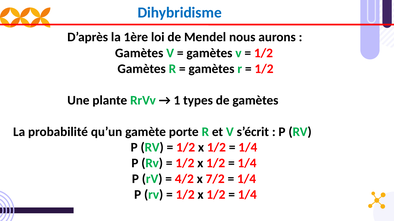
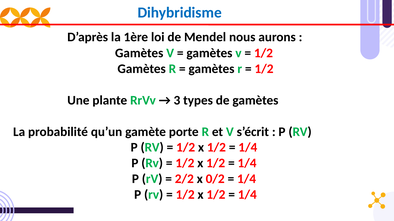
1: 1 -> 3
4/2: 4/2 -> 2/2
7/2: 7/2 -> 0/2
